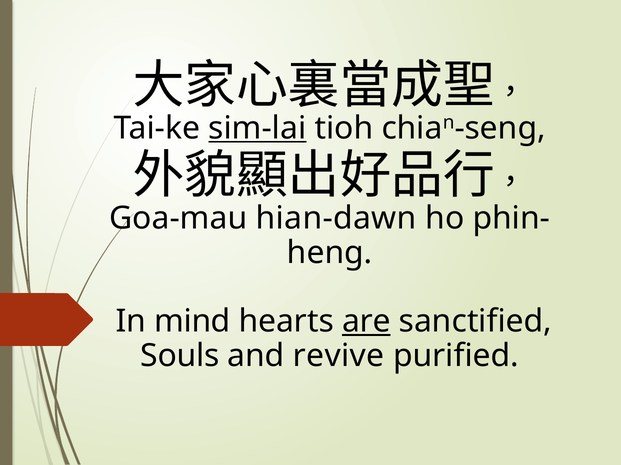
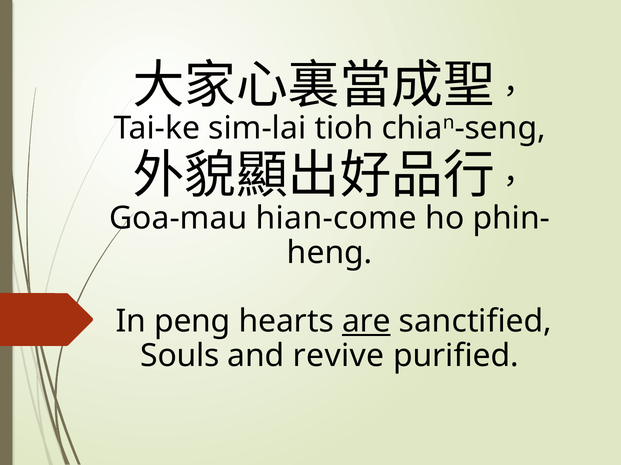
sim-lai underline: present -> none
hian-dawn: hian-dawn -> hian-come
mind: mind -> peng
